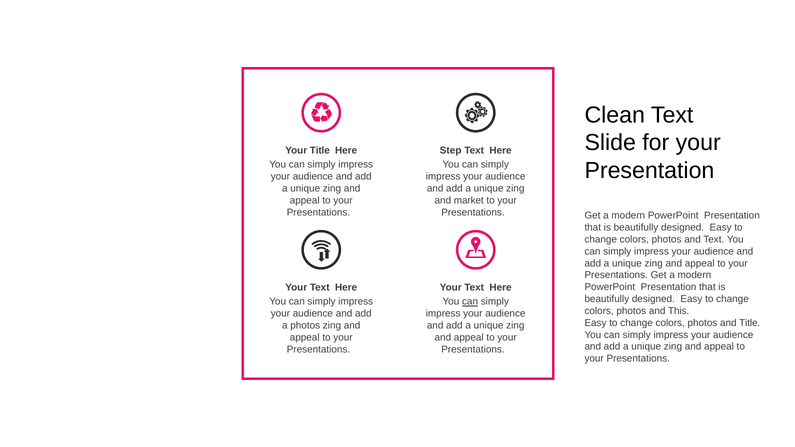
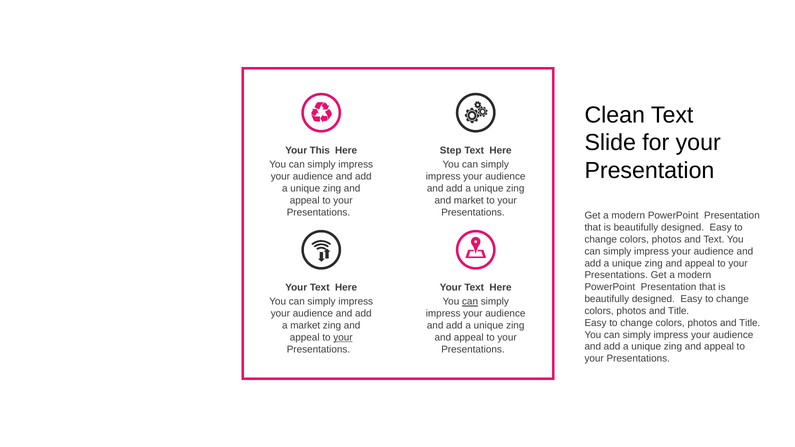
Your Title: Title -> This
This at (679, 311): This -> Title
a photos: photos -> market
your at (343, 338) underline: none -> present
